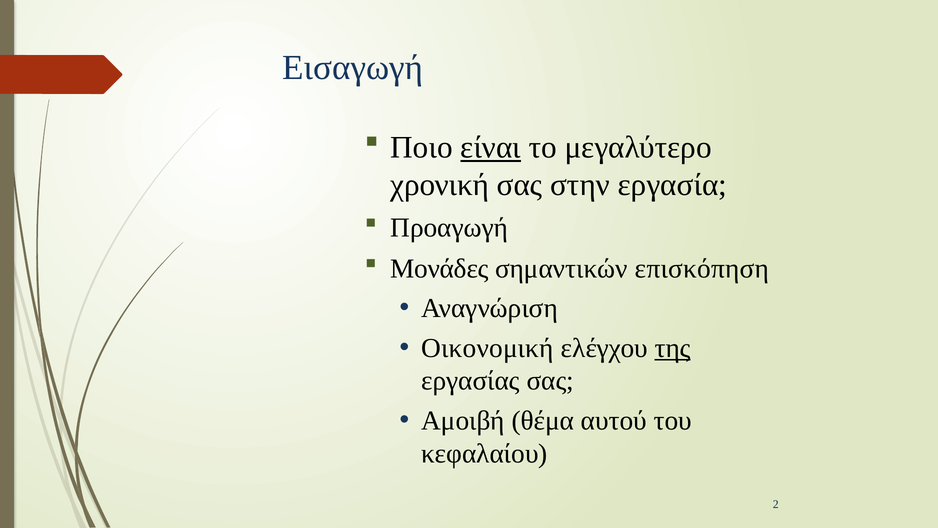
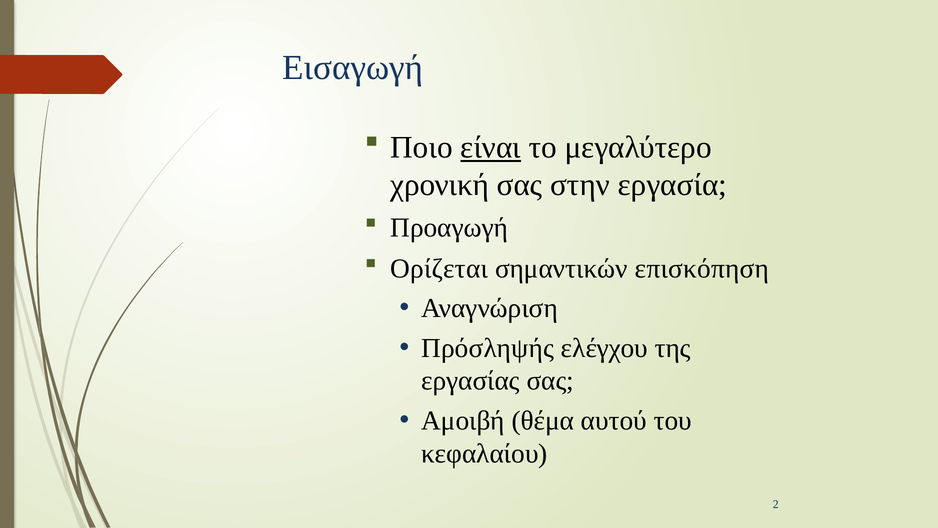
Μονάδες: Μονάδες -> Ορίζεται
Οικονομική: Οικονομική -> Πρόσληψής
της underline: present -> none
